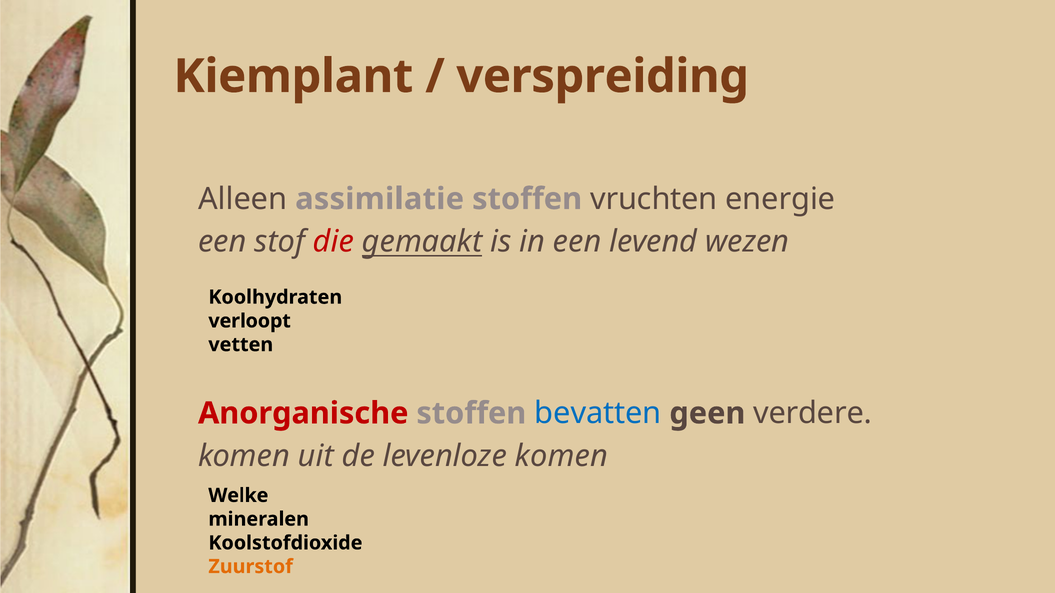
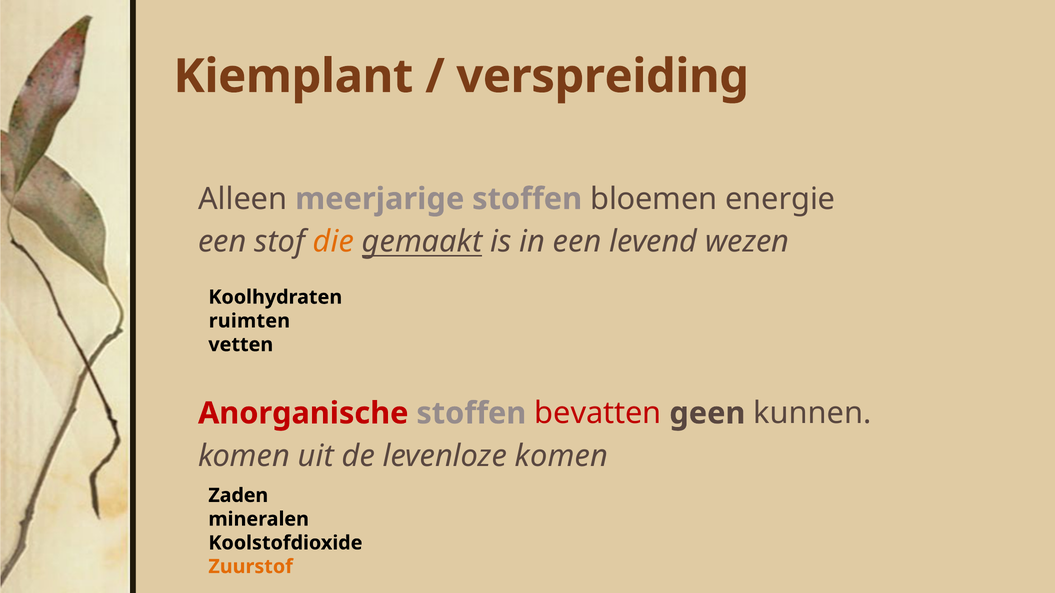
assimilatie: assimilatie -> meerjarige
vruchten: vruchten -> bloemen
die colour: red -> orange
verloopt: verloopt -> ruimten
bevatten colour: blue -> red
verdere: verdere -> kunnen
Welke: Welke -> Zaden
